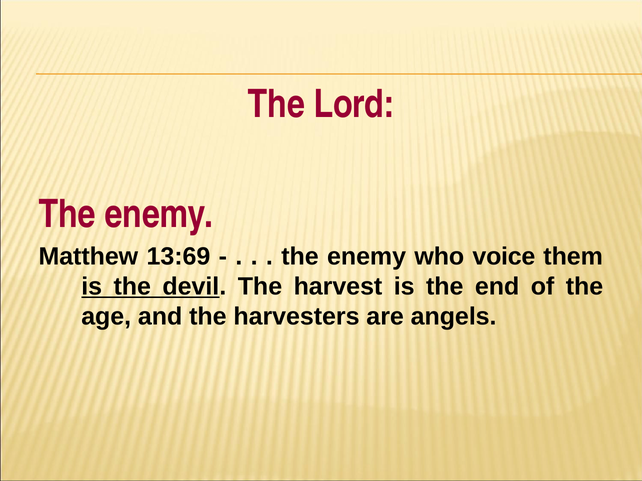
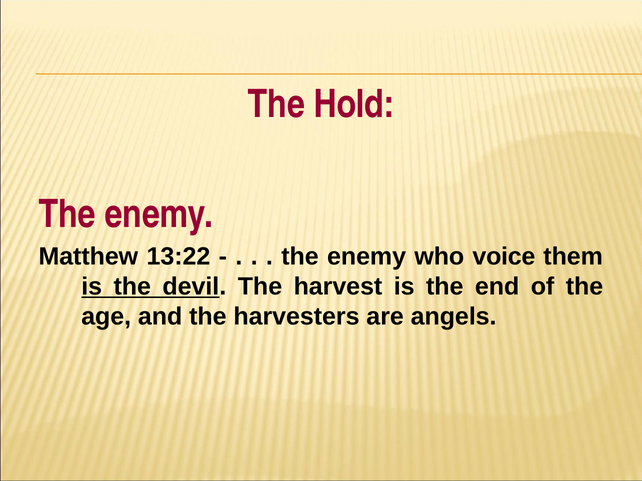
Lord: Lord -> Hold
13:69: 13:69 -> 13:22
